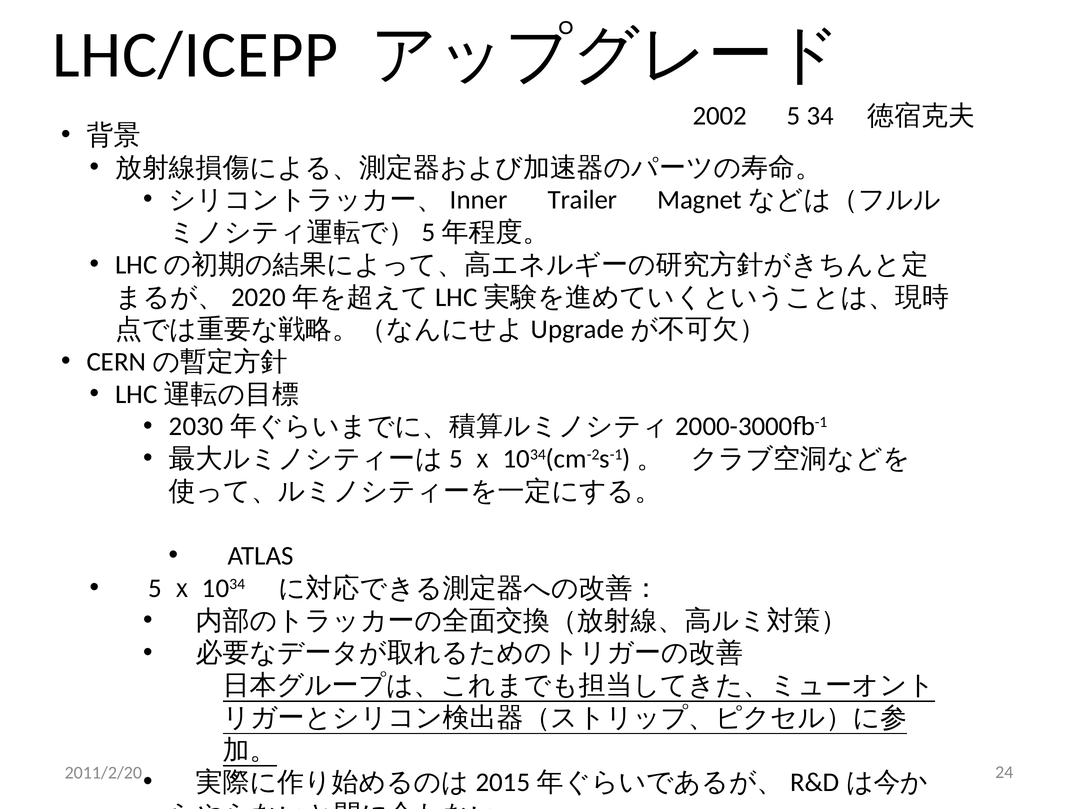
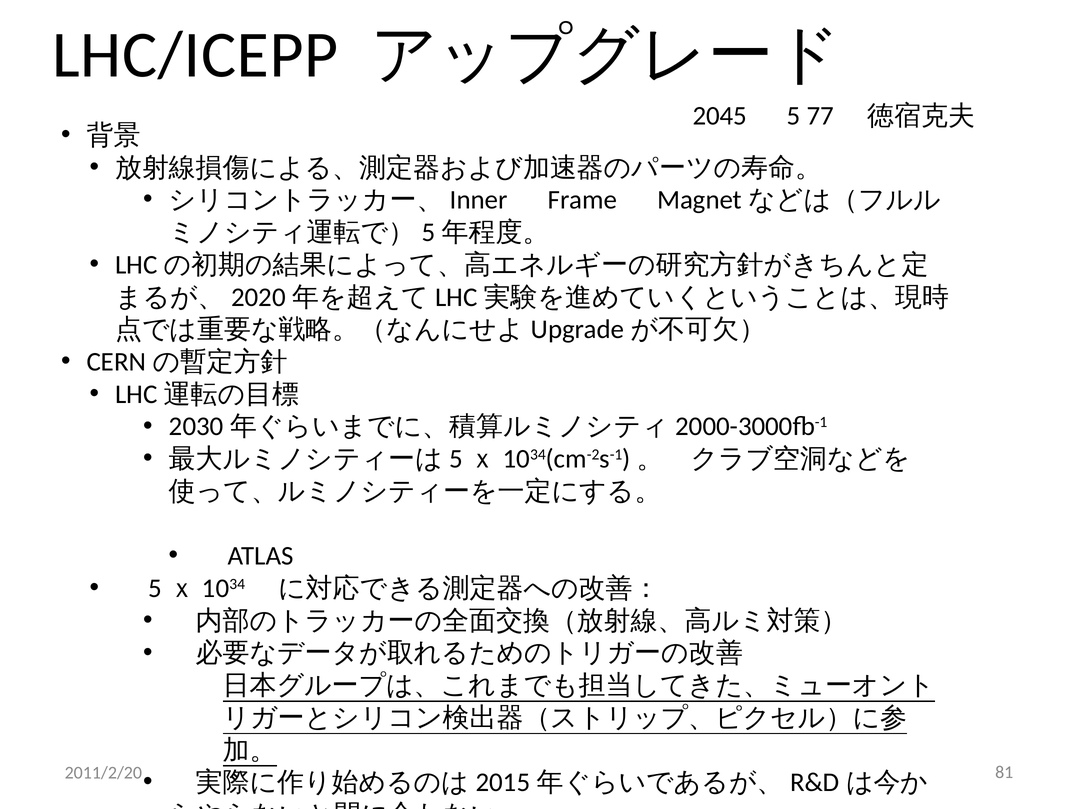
2002: 2002 -> 2045
34: 34 -> 77
Trailer: Trailer -> Frame
24: 24 -> 81
